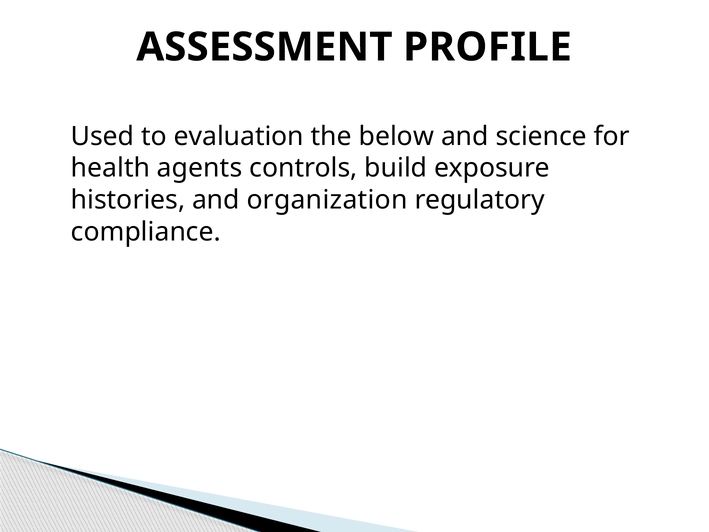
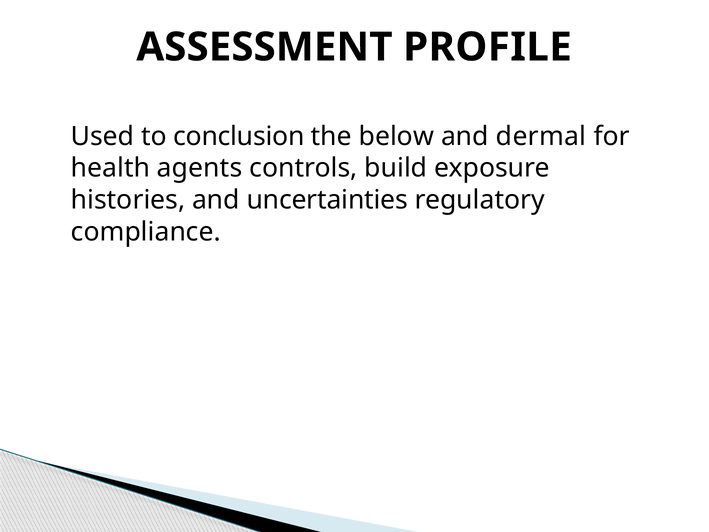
evaluation: evaluation -> conclusion
science: science -> dermal
organization: organization -> uncertainties
